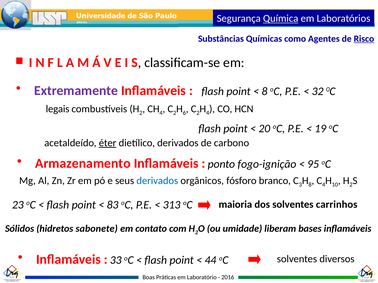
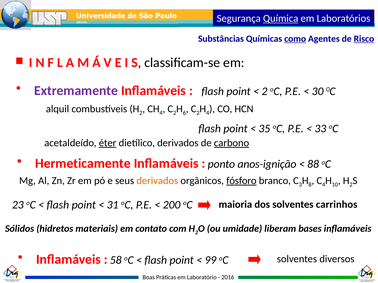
como underline: none -> present
8 at (265, 91): 8 -> 2
32: 32 -> 30
legais: legais -> alquil
20: 20 -> 35
19: 19 -> 33
carbono underline: none -> present
Armazenamento: Armazenamento -> Hermeticamente
fogo-ignição: fogo-ignição -> anos-ignição
95: 95 -> 88
derivados at (157, 181) colour: blue -> orange
fósforo underline: none -> present
83: 83 -> 31
313: 313 -> 200
sabonete: sabonete -> materiais
33: 33 -> 58
44: 44 -> 99
